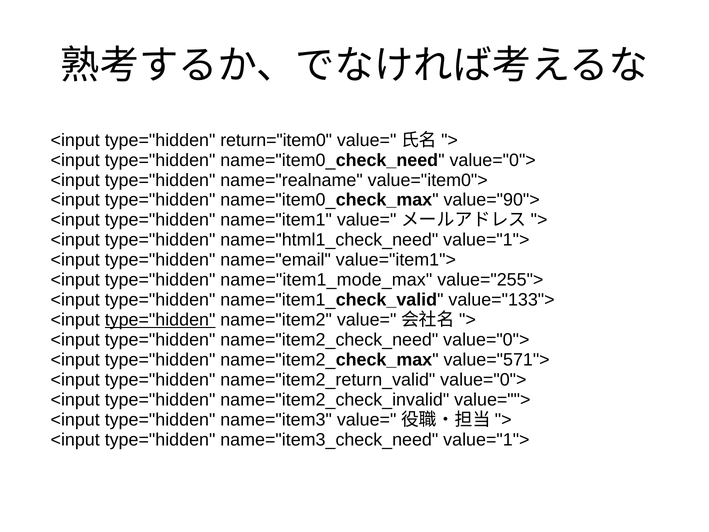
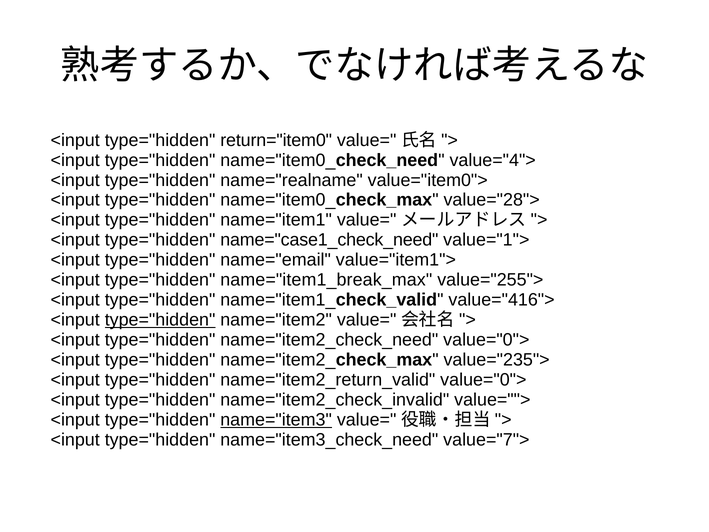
name="item0_check_need value="0">: value="0"> -> value="4">
value="90">: value="90"> -> value="28">
name="html1_check_need: name="html1_check_need -> name="case1_check_need
name="item1_mode_max: name="item1_mode_max -> name="item1_break_max
value="133">: value="133"> -> value="416">
value="571">: value="571"> -> value="235">
name="item3 underline: none -> present
name="item3_check_need value="1">: value="1"> -> value="7">
